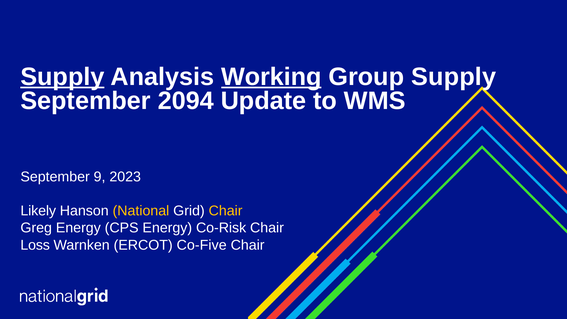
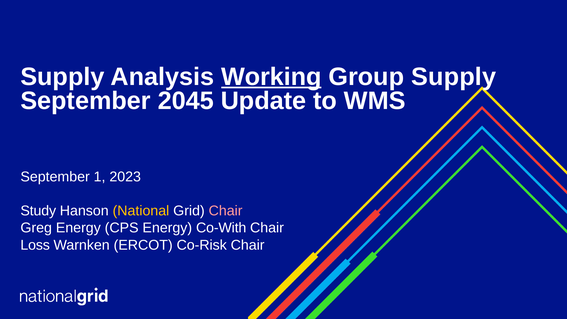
Supply at (62, 77) underline: present -> none
2094: 2094 -> 2045
9: 9 -> 1
Likely: Likely -> Study
Chair at (226, 211) colour: yellow -> pink
Co-Risk: Co-Risk -> Co-With
Co-Five: Co-Five -> Co-Risk
